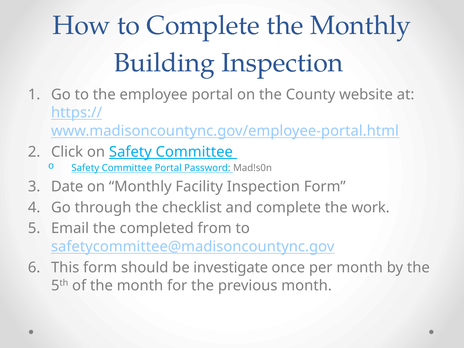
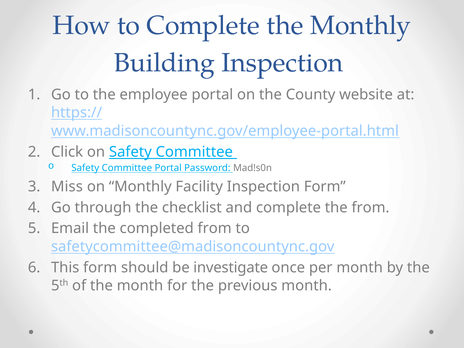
Date: Date -> Miss
the work: work -> from
